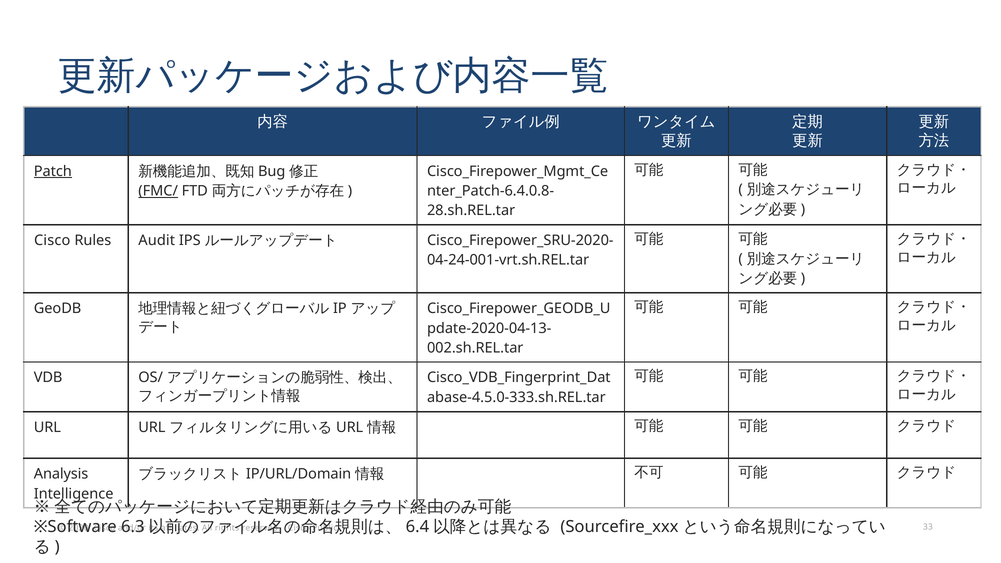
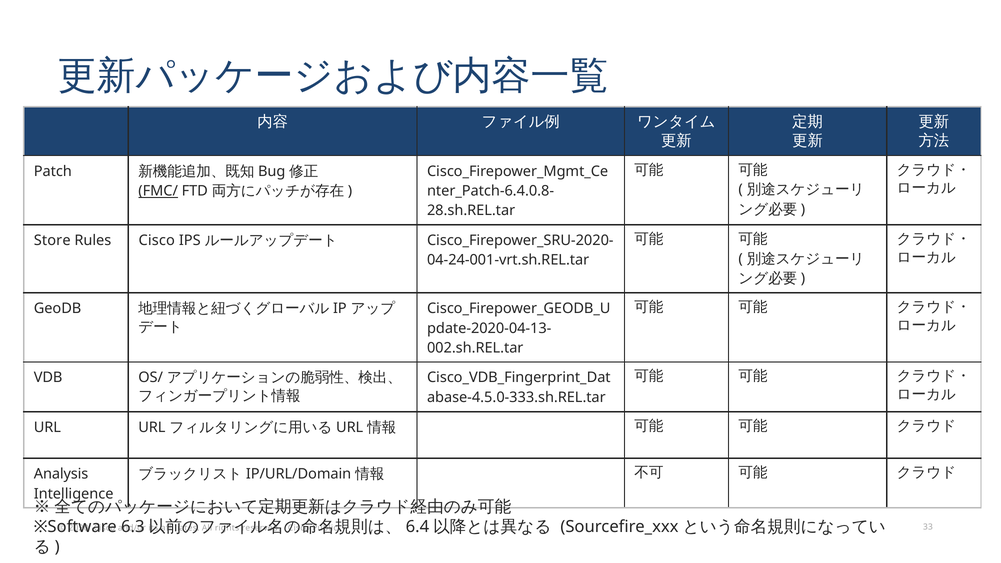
Patch underline: present -> none
Cisco at (52, 240): Cisco -> Store
Rules Audit: Audit -> Cisco
